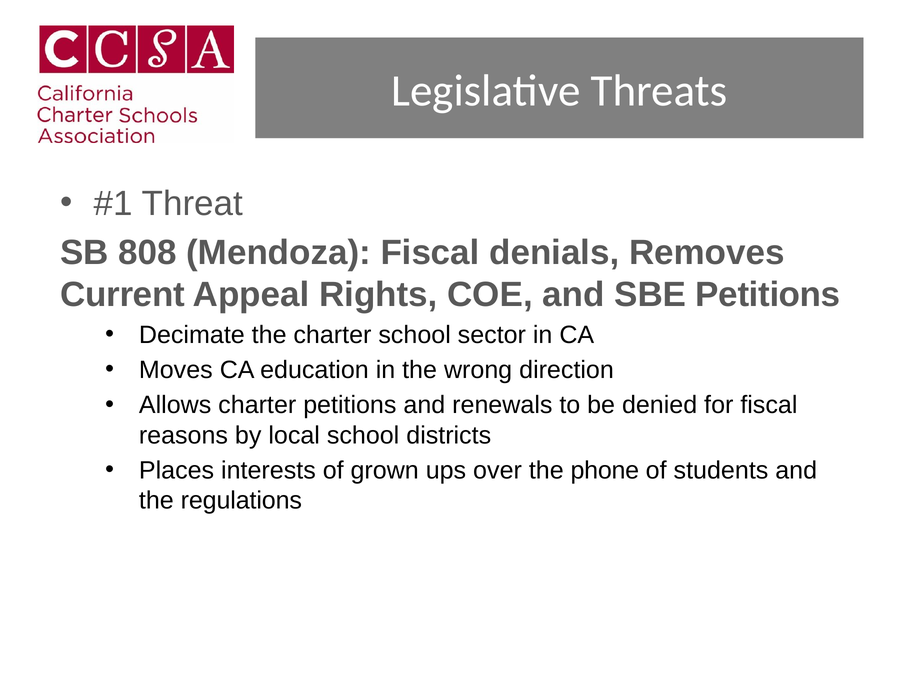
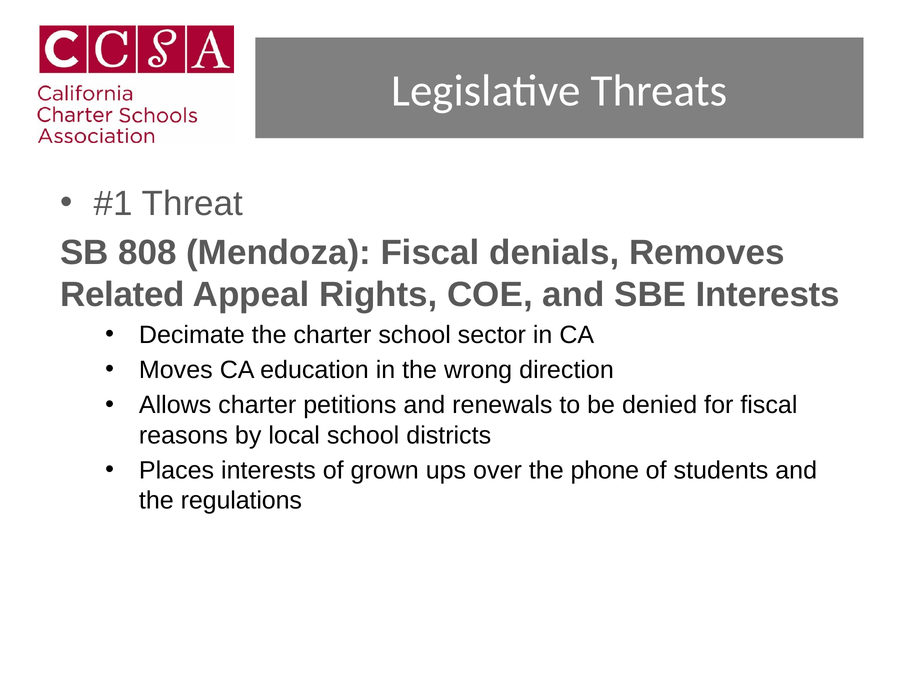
Current: Current -> Related
SBE Petitions: Petitions -> Interests
